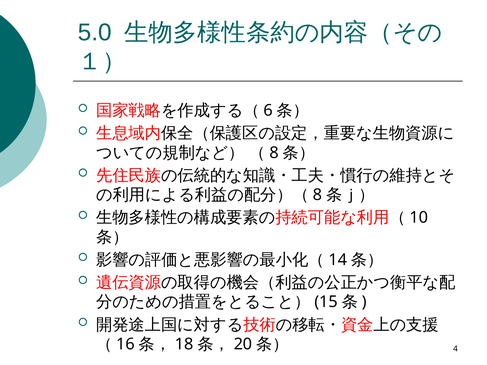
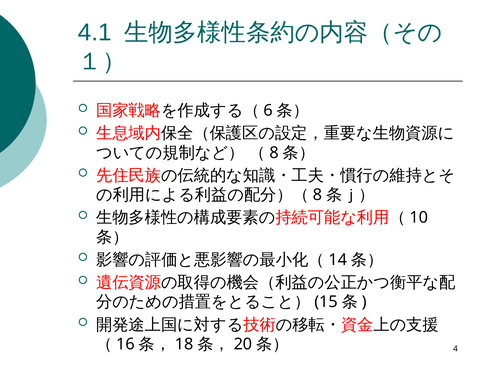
5.0: 5.0 -> 4.1
